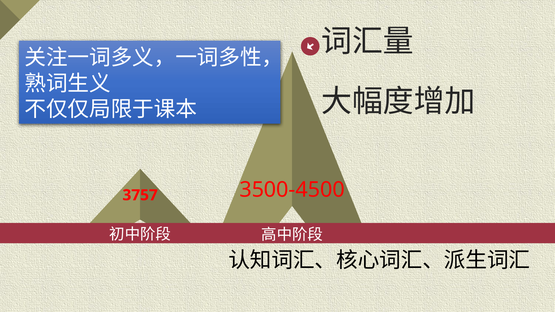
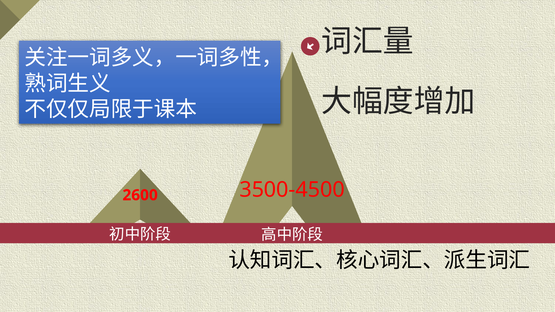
3757: 3757 -> 2600
